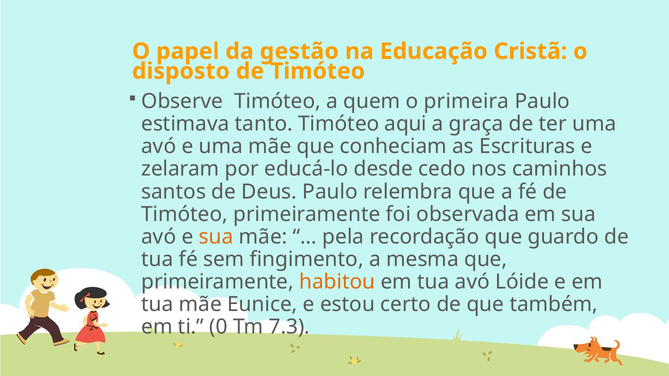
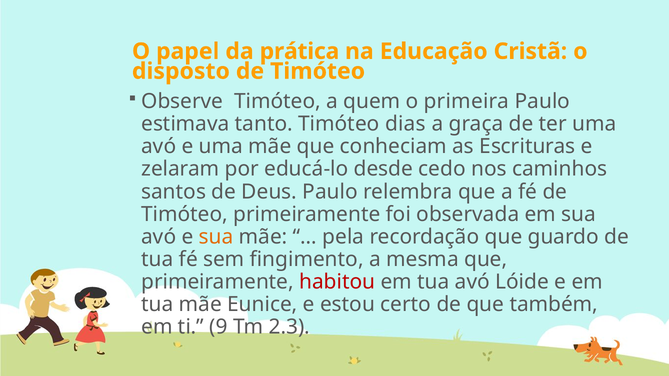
gestão: gestão -> prática
aqui: aqui -> dias
habitou colour: orange -> red
0: 0 -> 9
7.3: 7.3 -> 2.3
